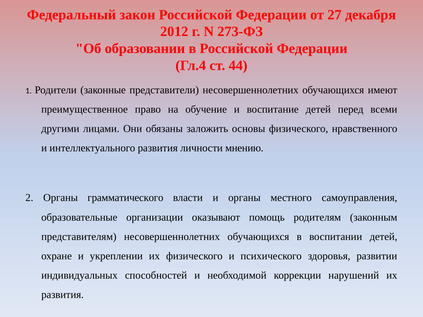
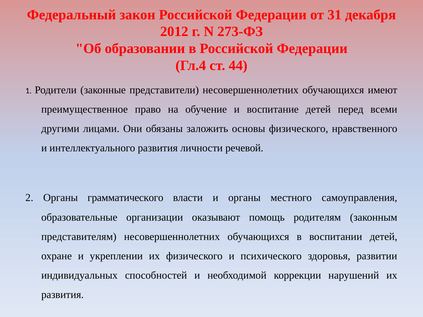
27: 27 -> 31
мнению: мнению -> речевой
